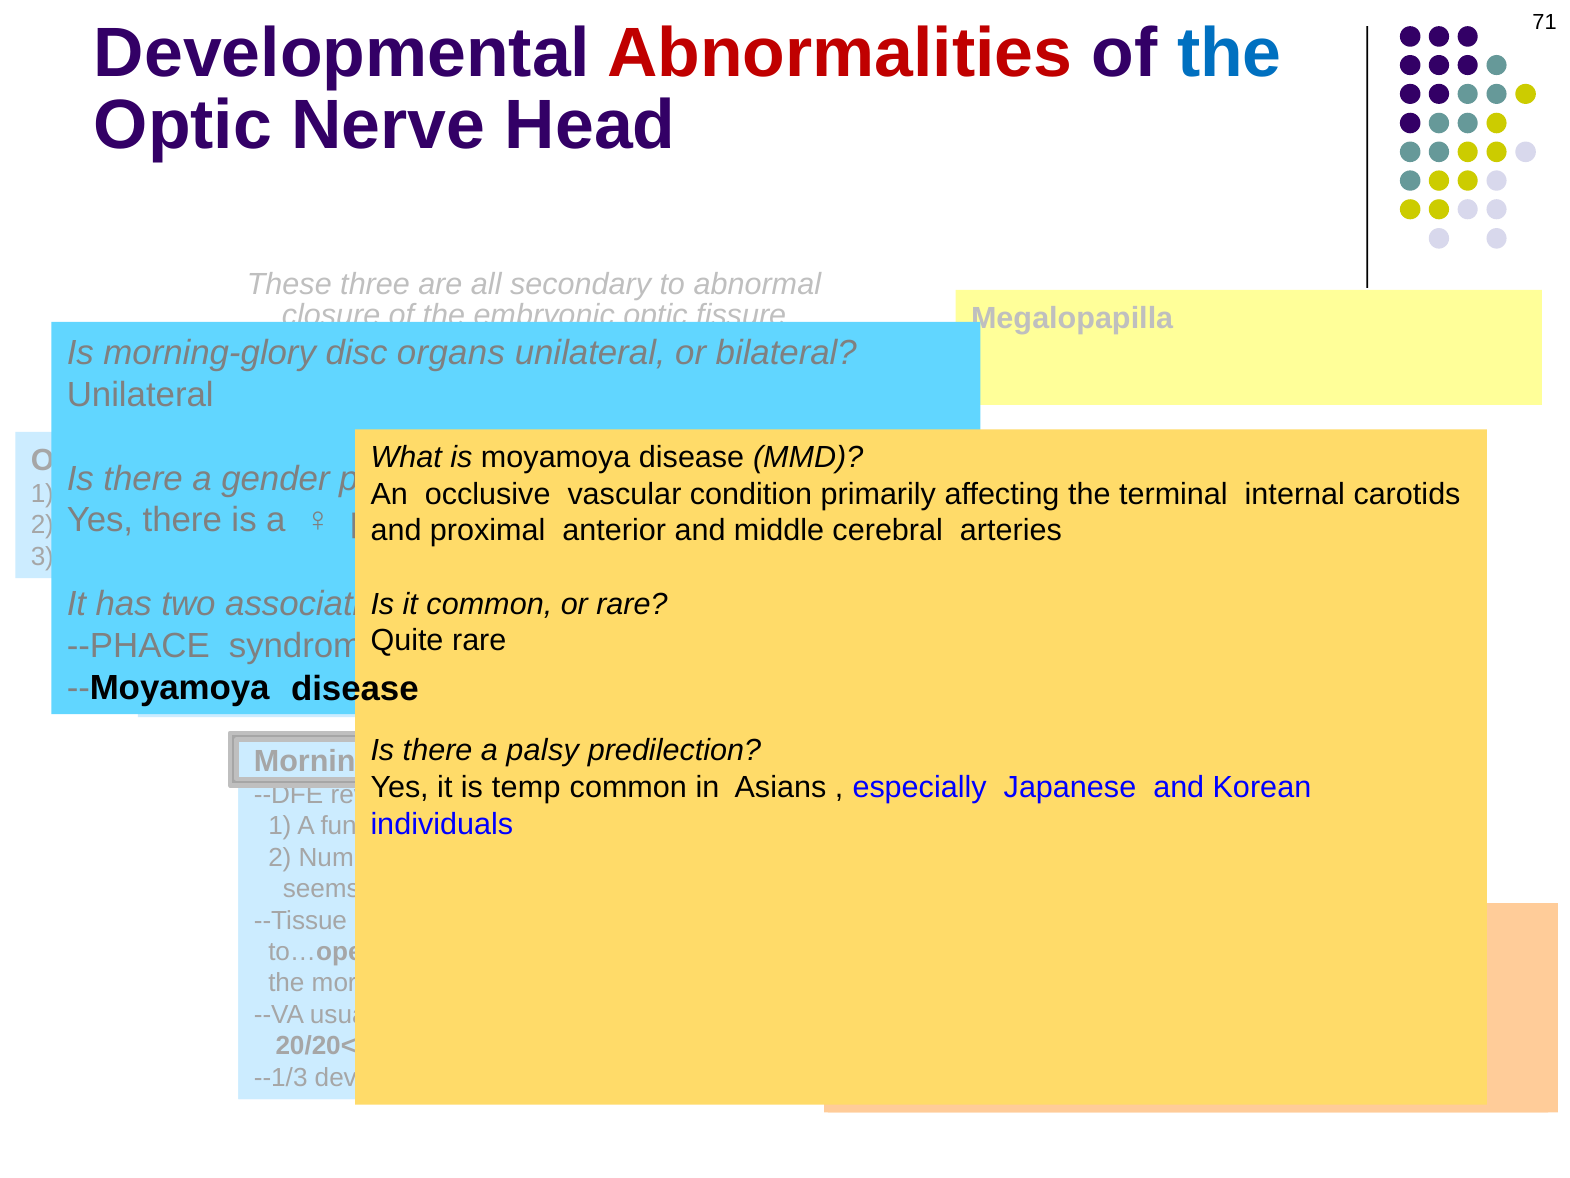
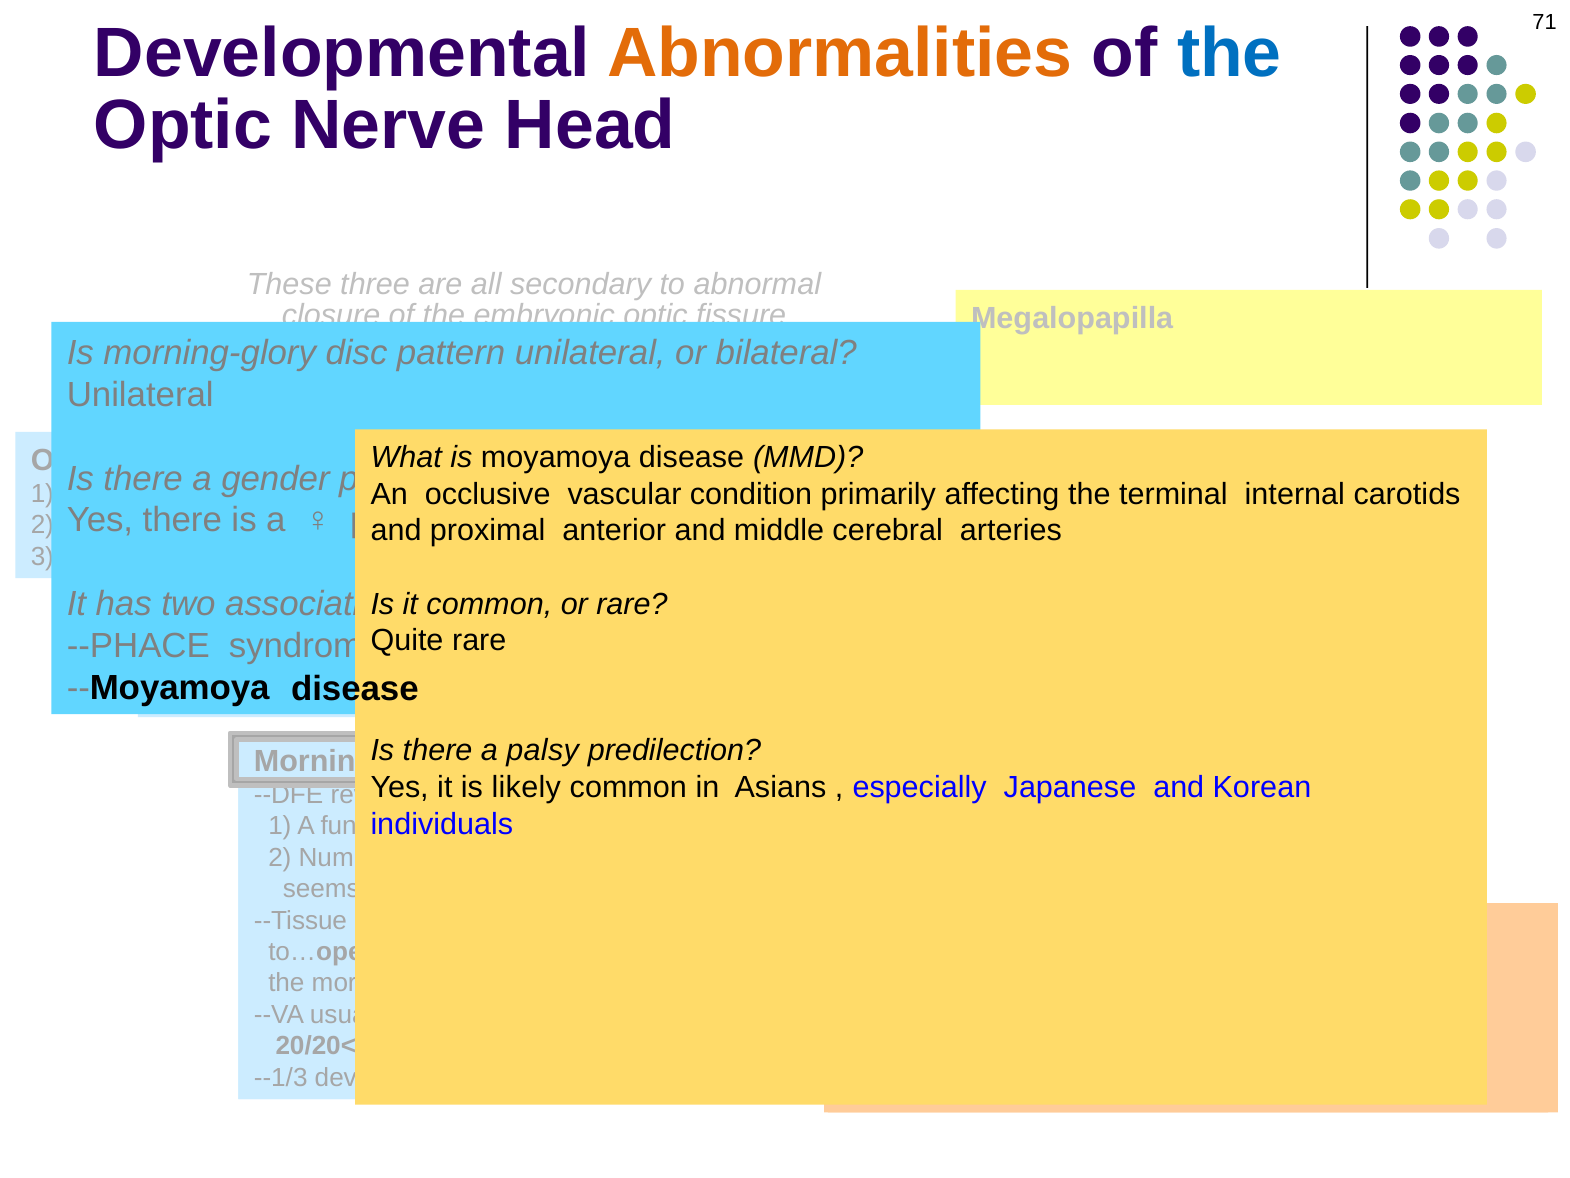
Abnormalities colour: red -> orange
organs: organs -> pattern
temp: temp -> likely
